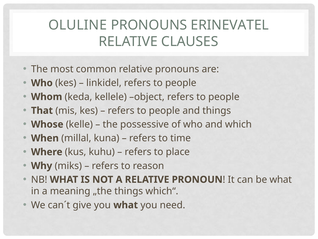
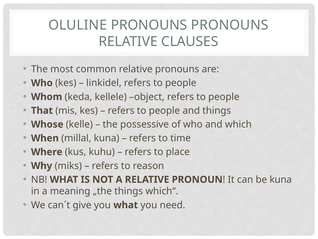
PRONOUNS ERINEVATEL: ERINEVATEL -> PRONOUNS
be what: what -> kuna
